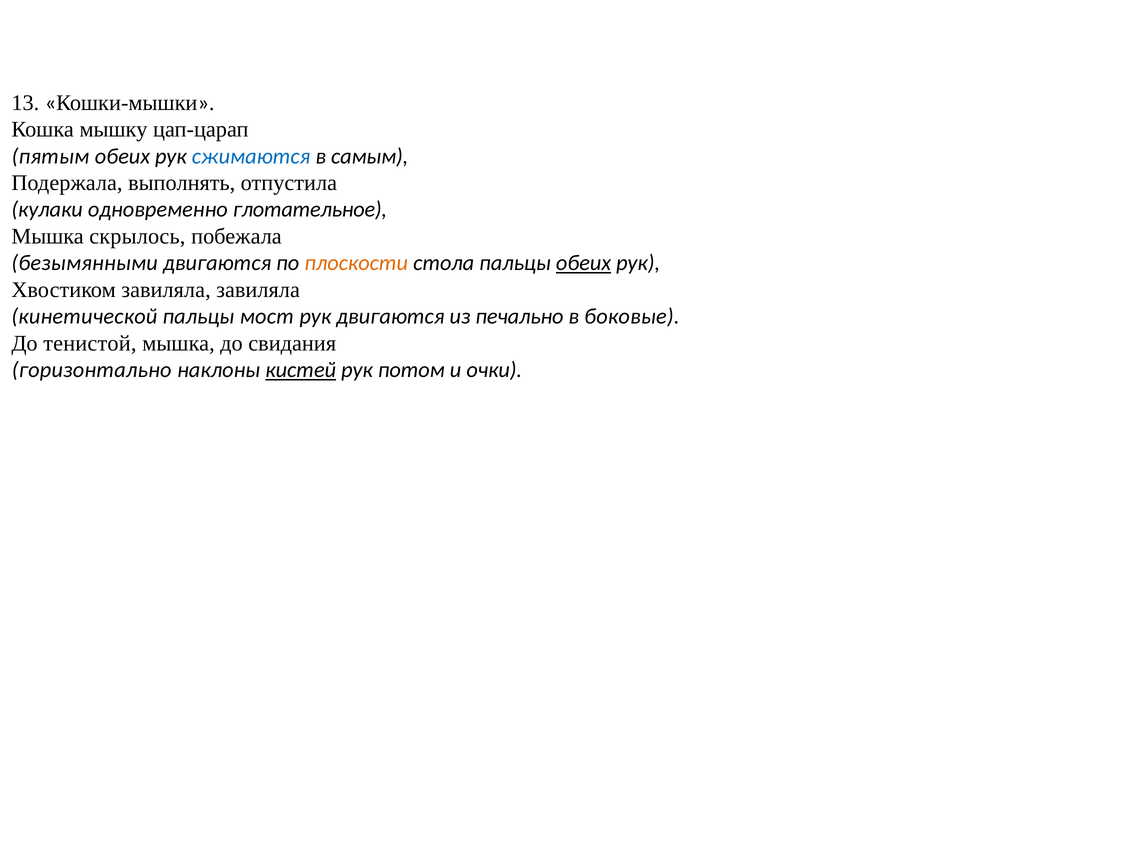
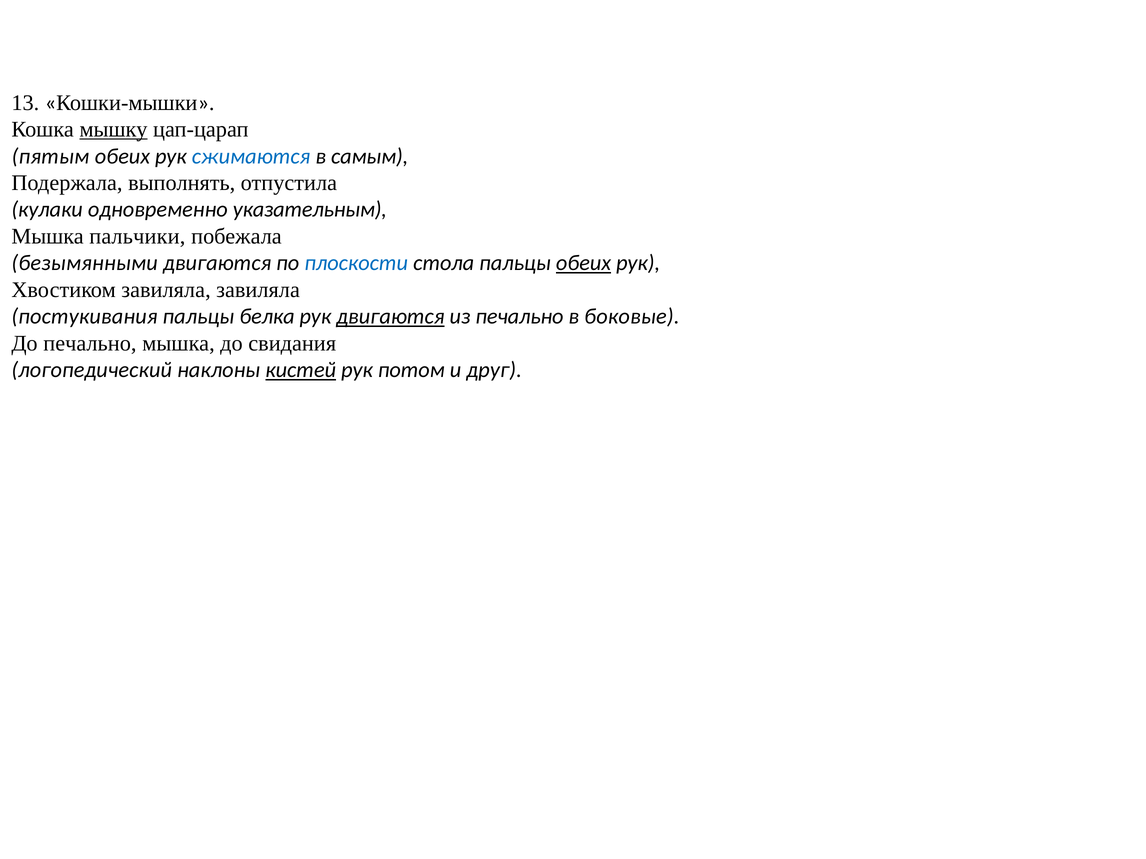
мышку underline: none -> present
глотательное: глотательное -> указательным
скрылось: скрылось -> пальчики
плоскости colour: orange -> blue
кинетической: кинетической -> постукивания
мост: мост -> белка
двигаются at (390, 317) underline: none -> present
До тенистой: тенистой -> печально
горизонтально: горизонтально -> логопедический
очки: очки -> друг
